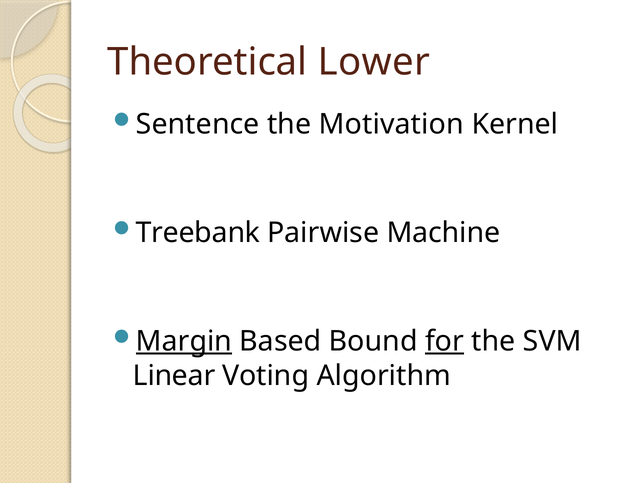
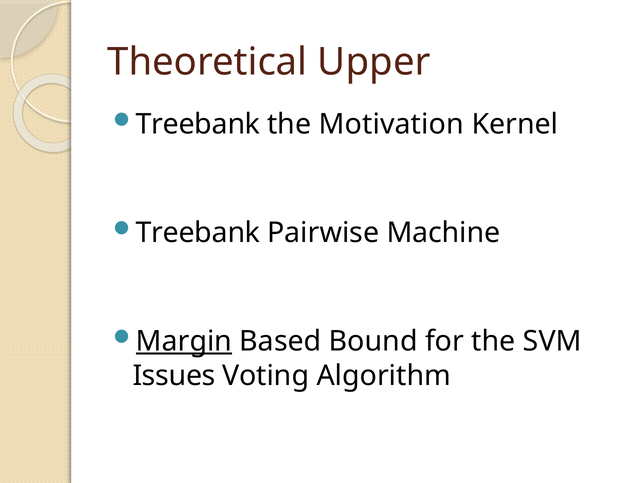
Lower: Lower -> Upper
Sentence at (198, 124): Sentence -> Treebank
for underline: present -> none
Linear: Linear -> Issues
